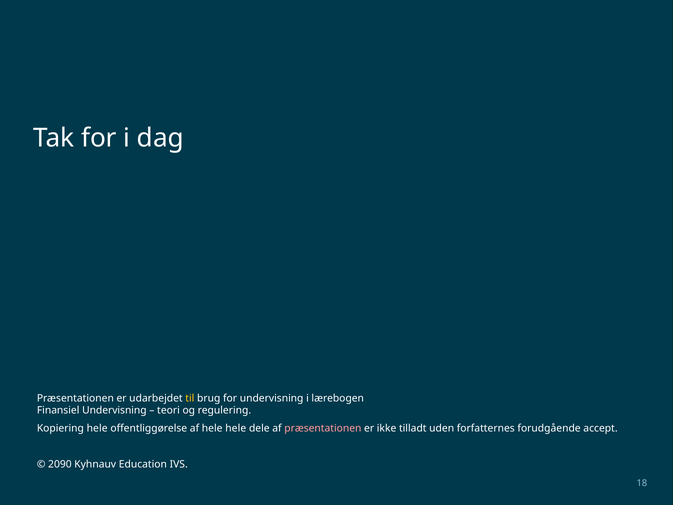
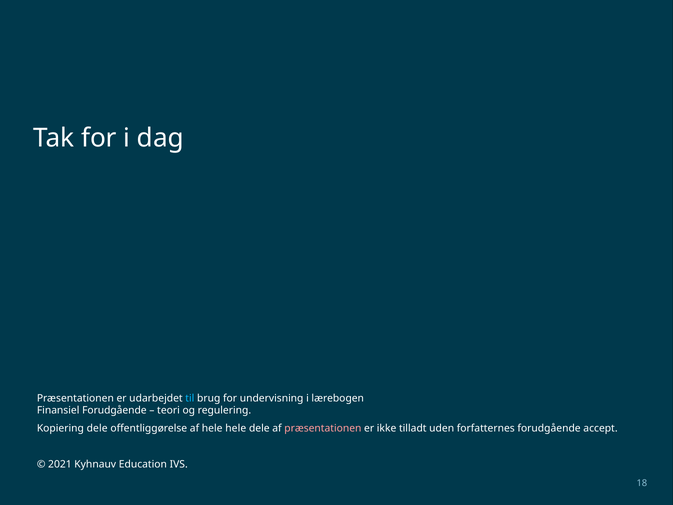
til colour: yellow -> light blue
Finansiel Undervisning: Undervisning -> Forudgående
Kopiering hele: hele -> dele
2090: 2090 -> 2021
